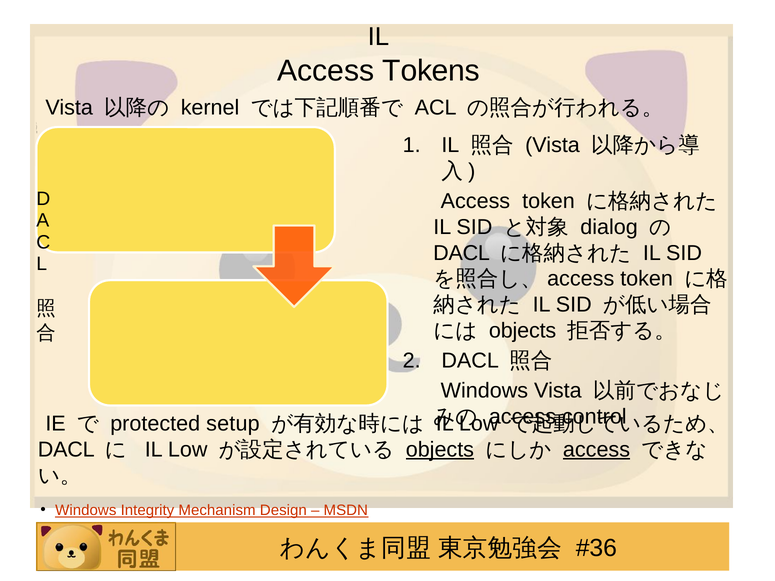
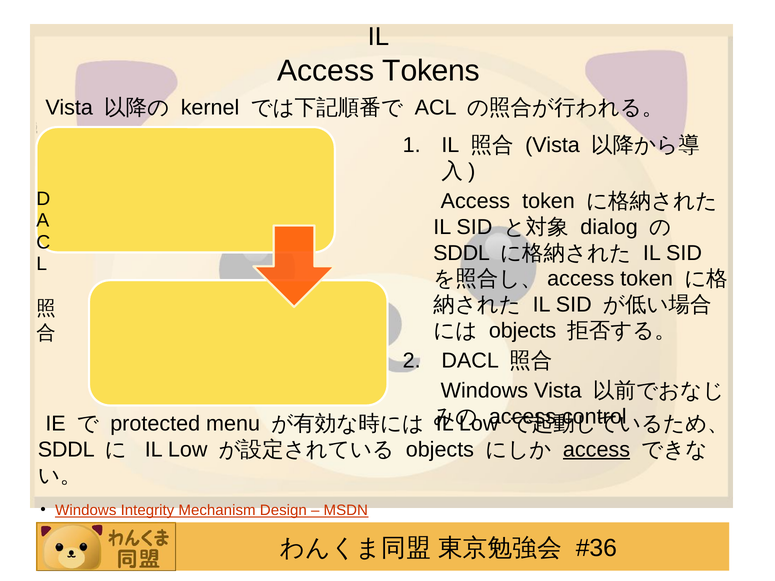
DACL at (462, 253): DACL -> SDDL
setup: setup -> menu
DACL at (66, 450): DACL -> SDDL
objects at (440, 450) underline: present -> none
